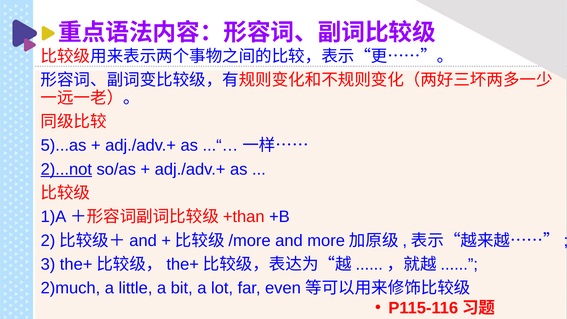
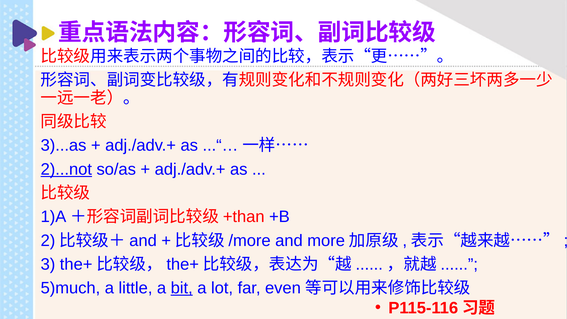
5)...as: 5)...as -> 3)...as
2)much: 2)much -> 5)much
bit underline: none -> present
